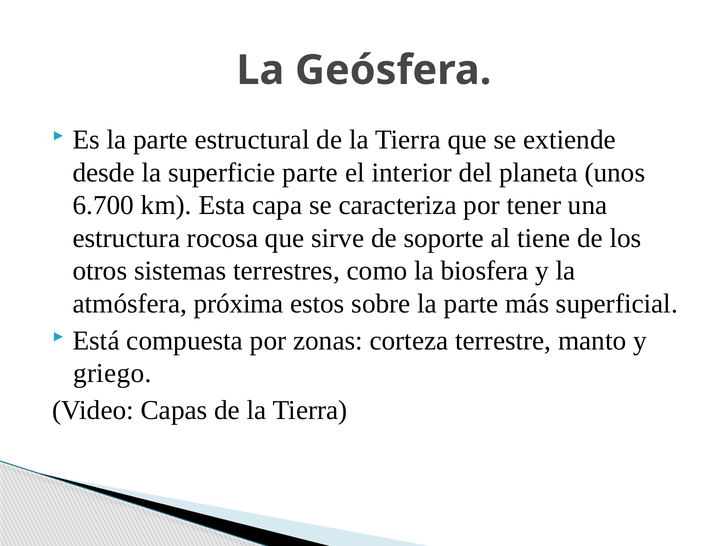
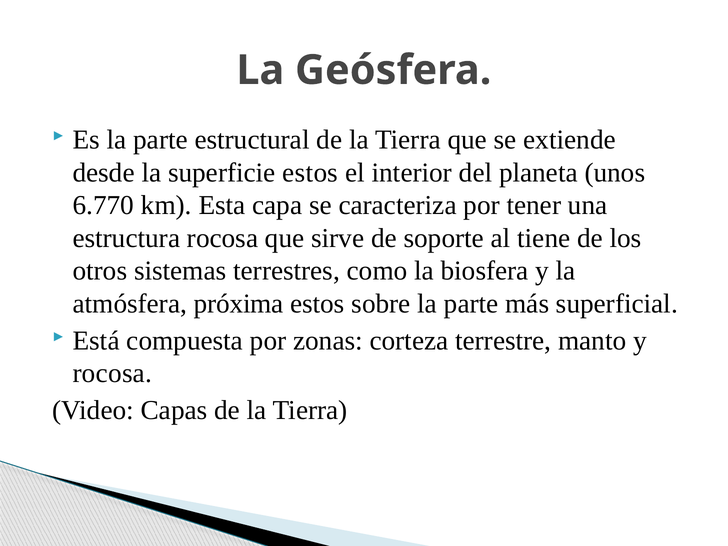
superficie parte: parte -> estos
6.700: 6.700 -> 6.770
griego at (112, 373): griego -> rocosa
